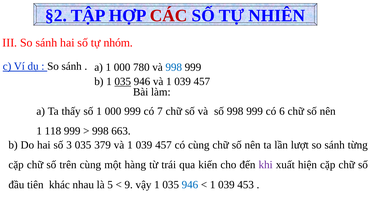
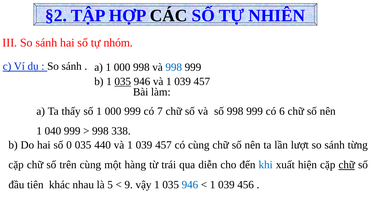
CÁC colour: red -> black
000 780: 780 -> 998
118: 118 -> 040
663: 663 -> 338
3: 3 -> 0
379: 379 -> 440
kiến: kiến -> diễn
khi colour: purple -> blue
chữ at (347, 165) underline: none -> present
453: 453 -> 456
